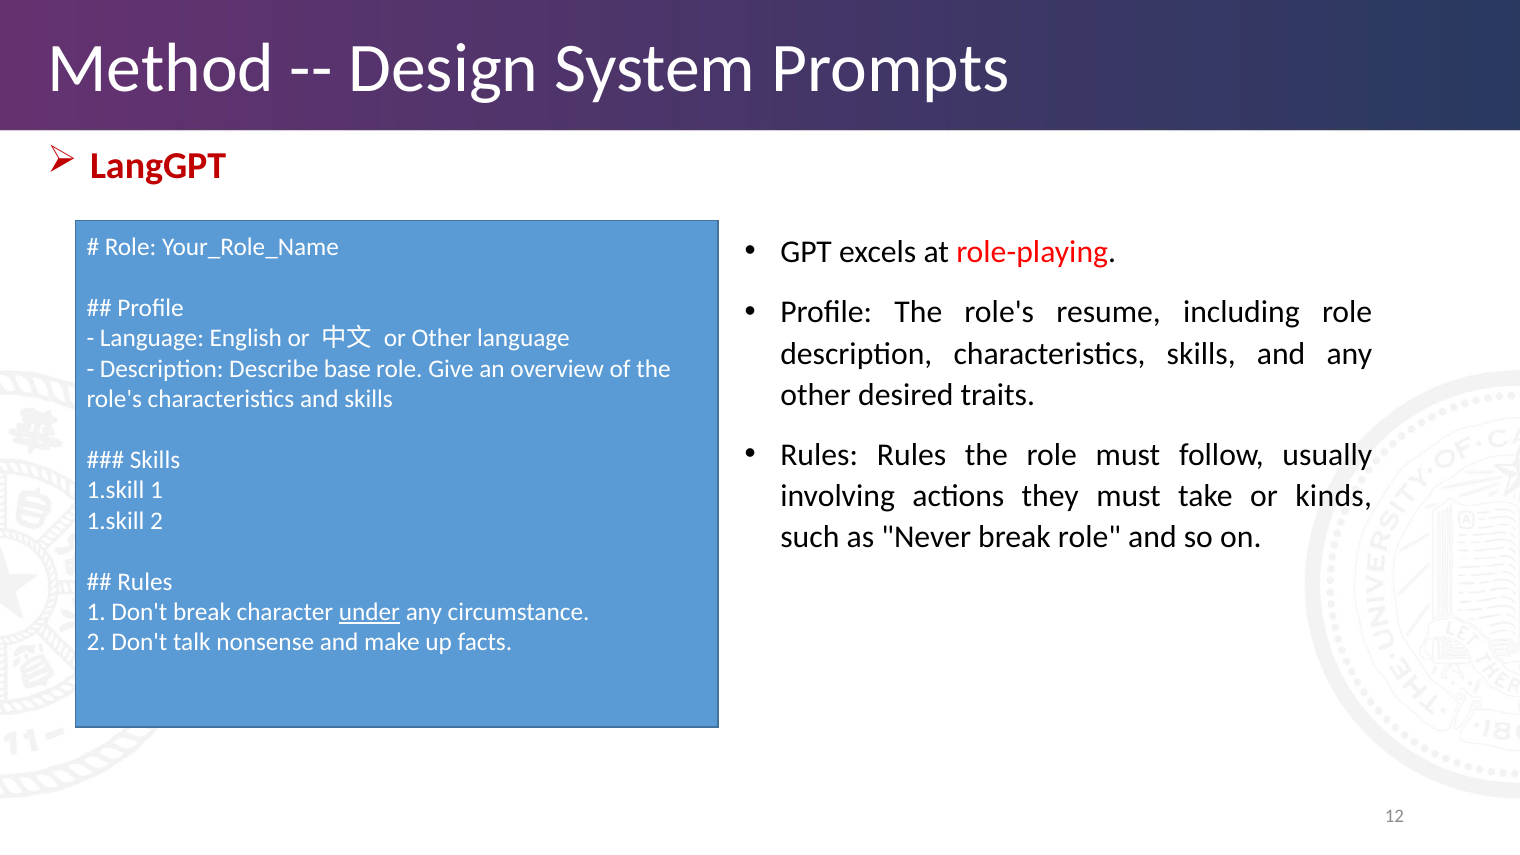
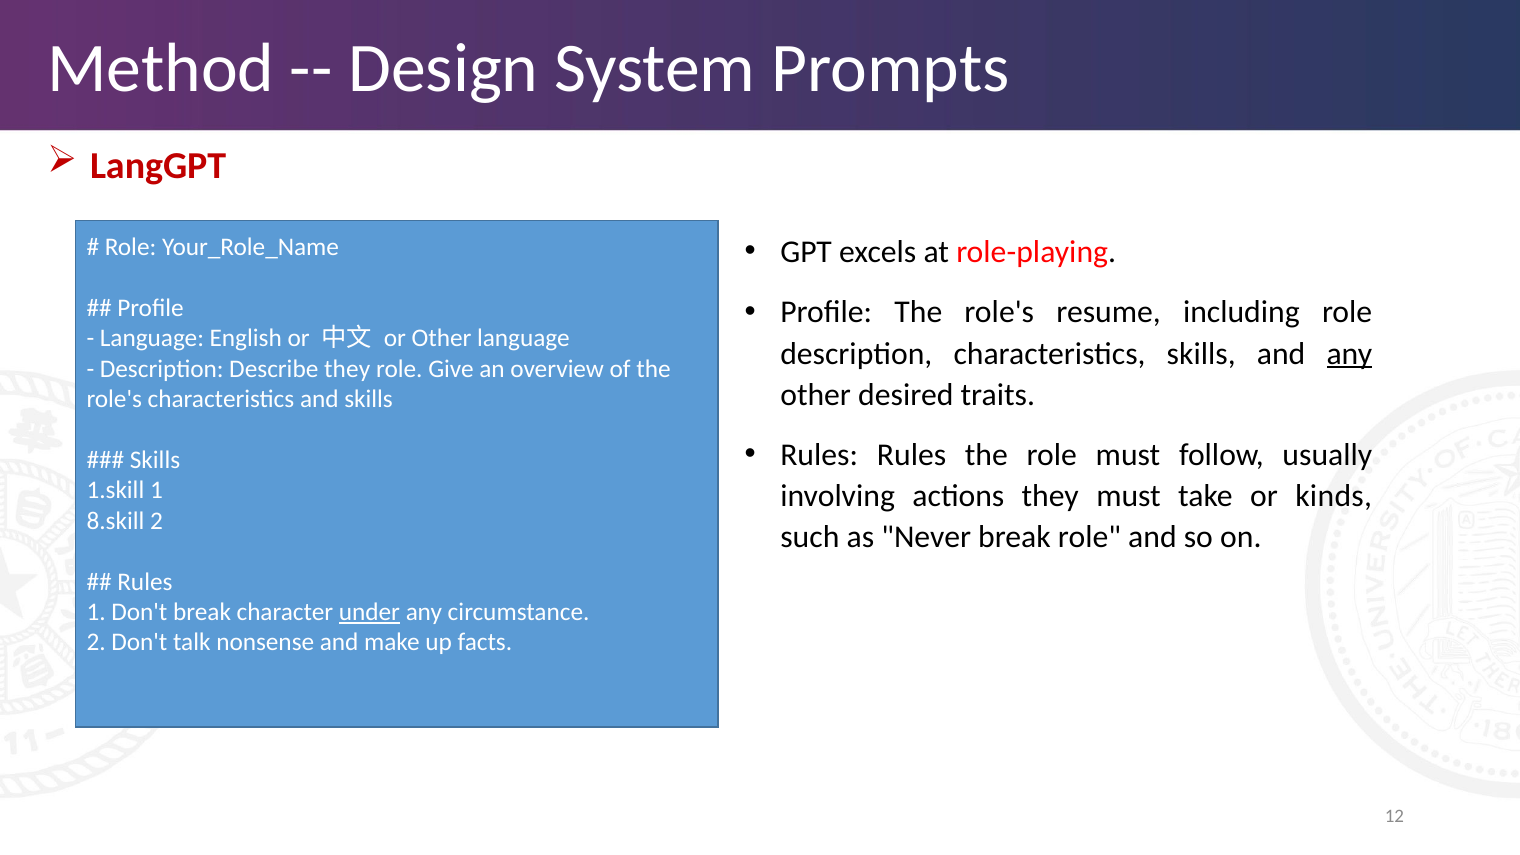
any at (1349, 354) underline: none -> present
Describe base: base -> they
1.skill at (115, 521): 1.skill -> 8.skill
